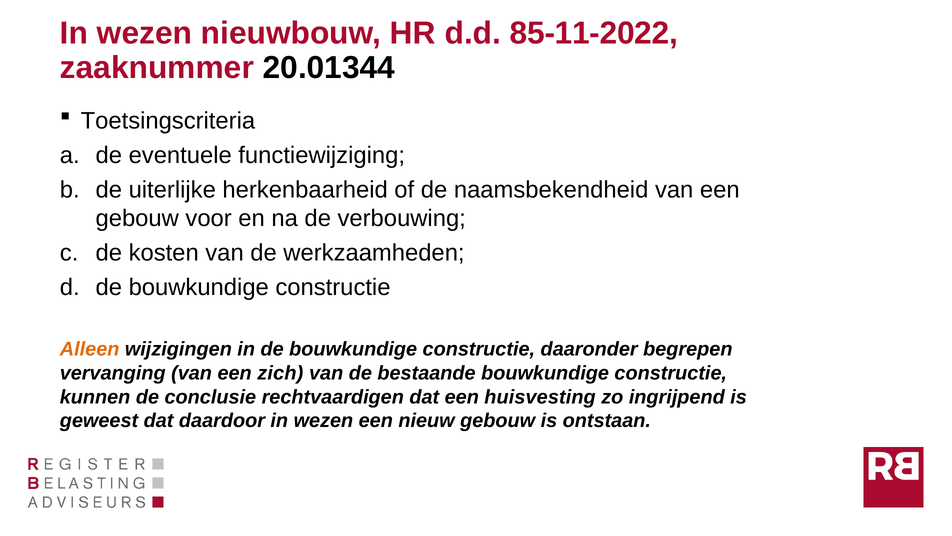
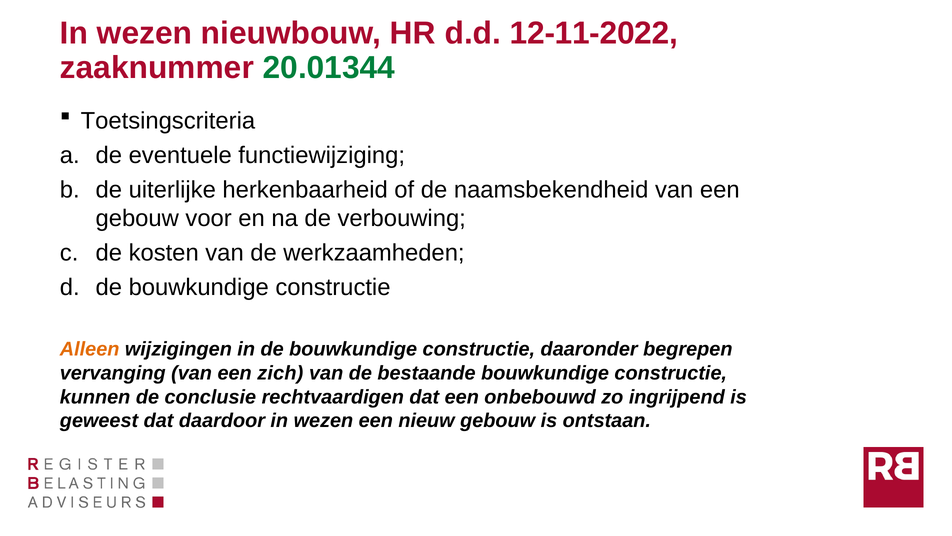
85-11-2022: 85-11-2022 -> 12-11-2022
20.01344 colour: black -> green
huisvesting: huisvesting -> onbebouwd
